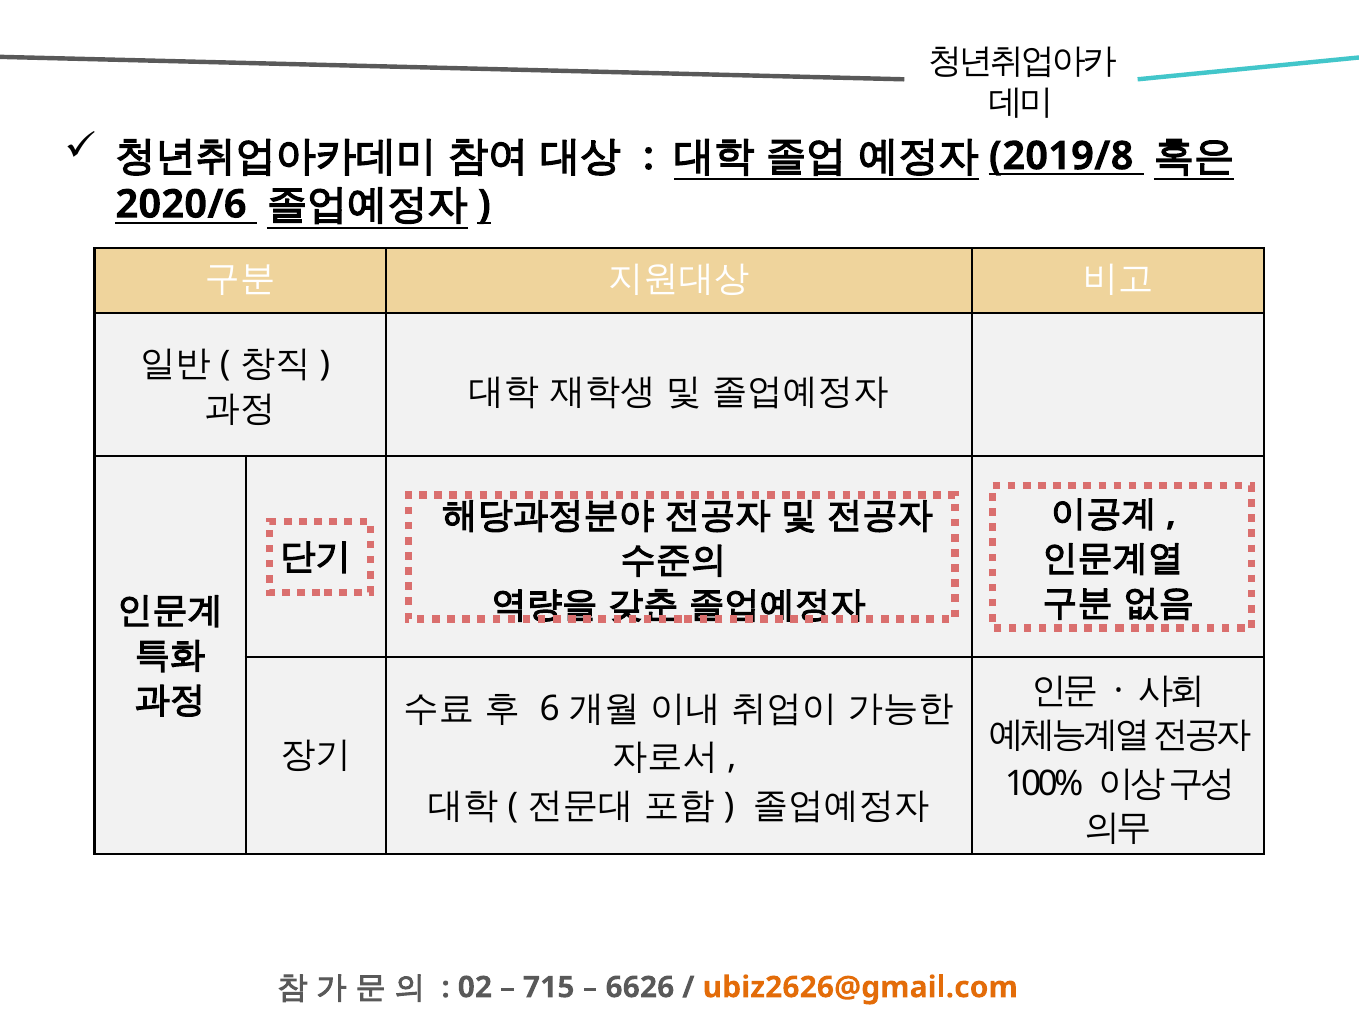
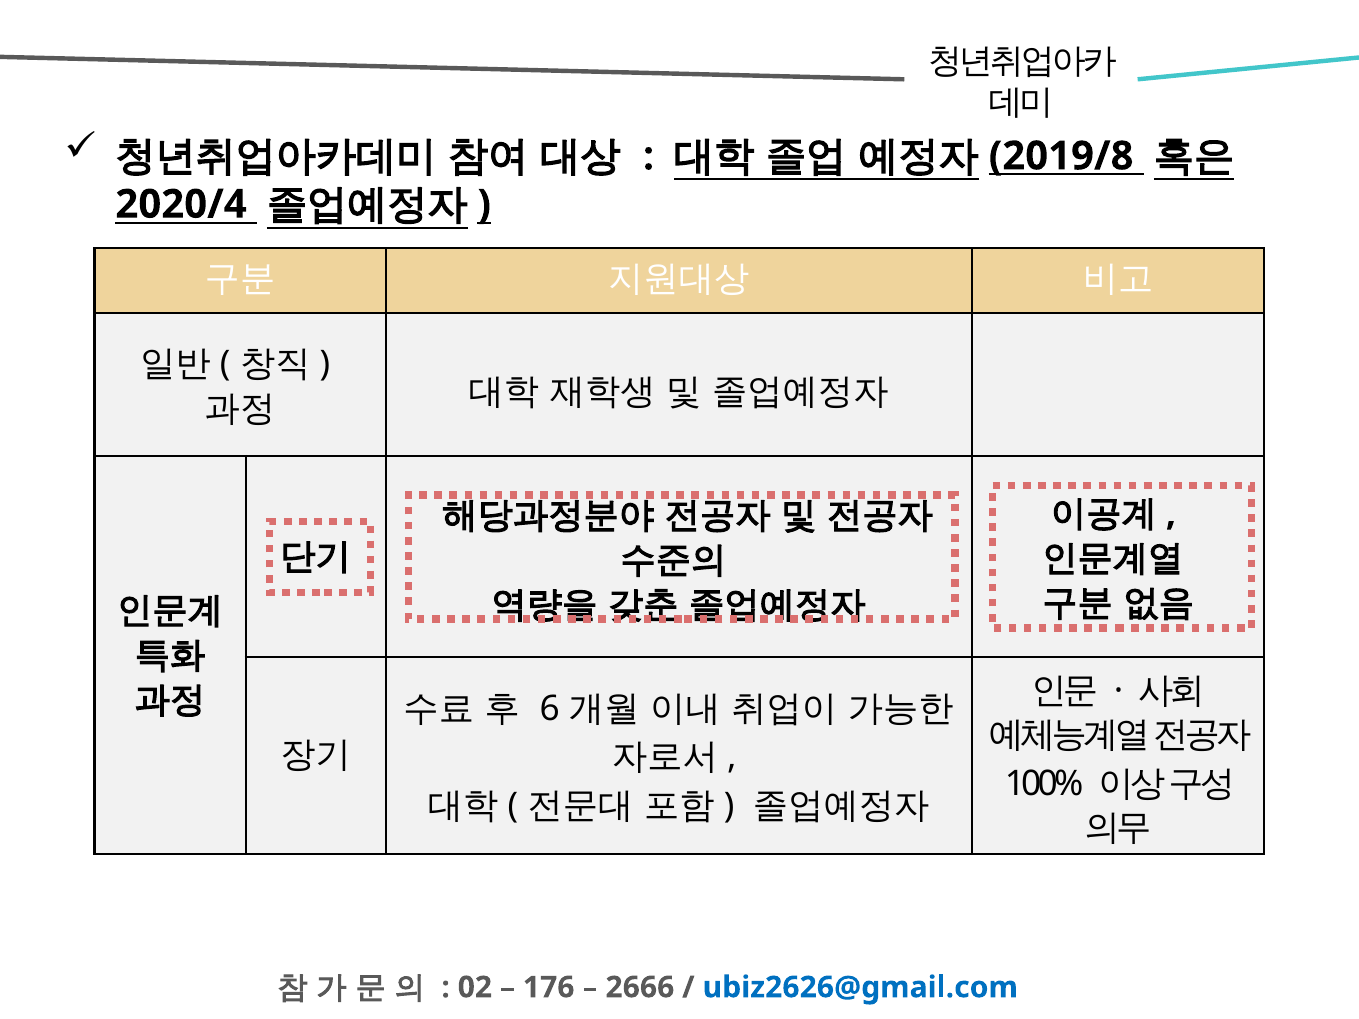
2020/6: 2020/6 -> 2020/4
715: 715 -> 176
6626: 6626 -> 2666
ubiz2626@gmail.com colour: orange -> blue
